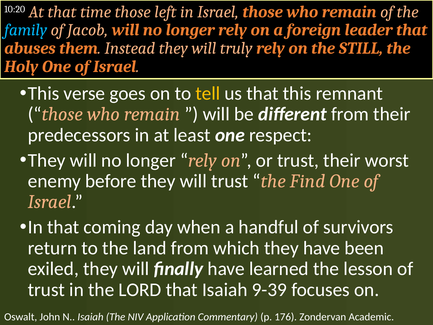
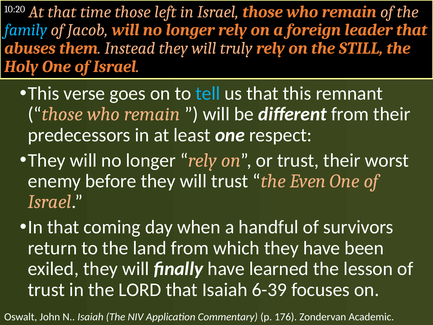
tell colour: yellow -> light blue
Find: Find -> Even
9-39: 9-39 -> 6-39
